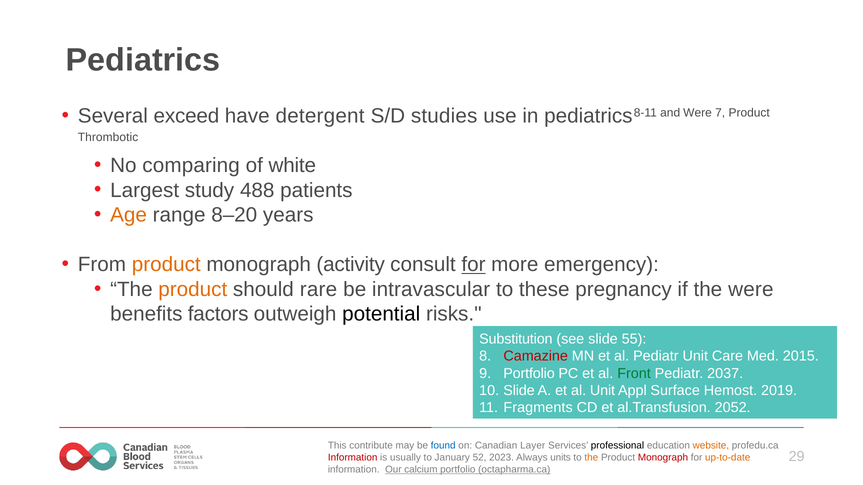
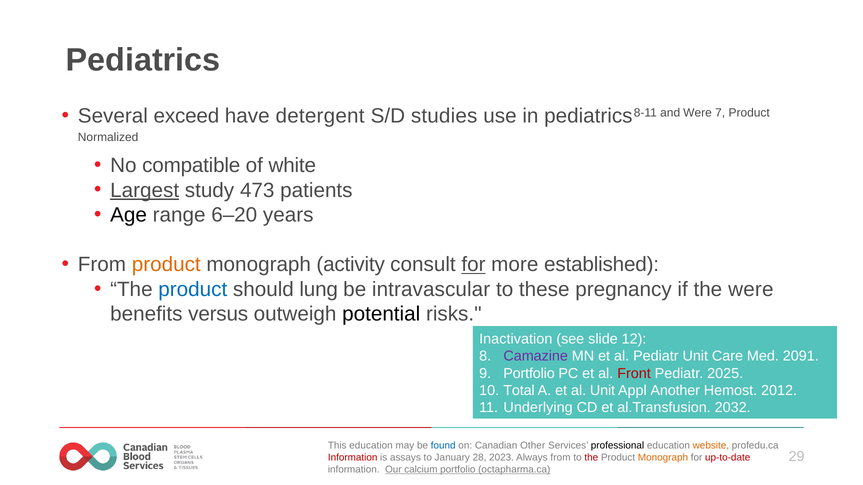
Thrombotic: Thrombotic -> Normalized
comparing: comparing -> compatible
Largest underline: none -> present
488: 488 -> 473
Age colour: orange -> black
8–20: 8–20 -> 6–20
emergency: emergency -> established
product at (193, 290) colour: orange -> blue
rare: rare -> lung
factors: factors -> versus
Substitution: Substitution -> Inactivation
55: 55 -> 12
Camazine colour: red -> purple
2015: 2015 -> 2091
Front colour: green -> red
2037: 2037 -> 2025
Slide at (519, 391): Slide -> Total
Surface: Surface -> Another
2019: 2019 -> 2012
Fragments: Fragments -> Underlying
2052: 2052 -> 2032
This contribute: contribute -> education
Layer: Layer -> Other
usually: usually -> assays
52: 52 -> 28
Always units: units -> from
the at (591, 458) colour: orange -> red
Monograph at (663, 458) colour: red -> orange
up-to-date colour: orange -> red
